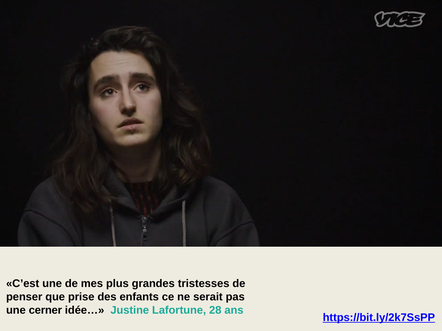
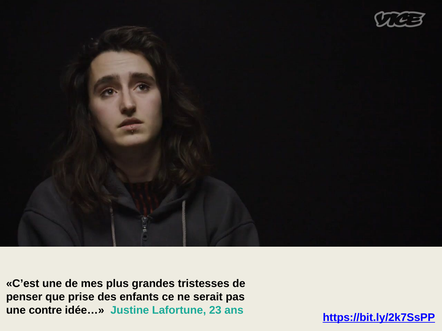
cerner: cerner -> contre
28: 28 -> 23
